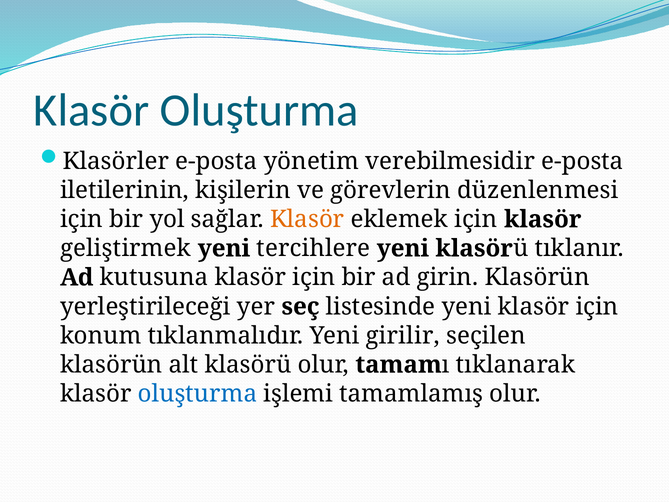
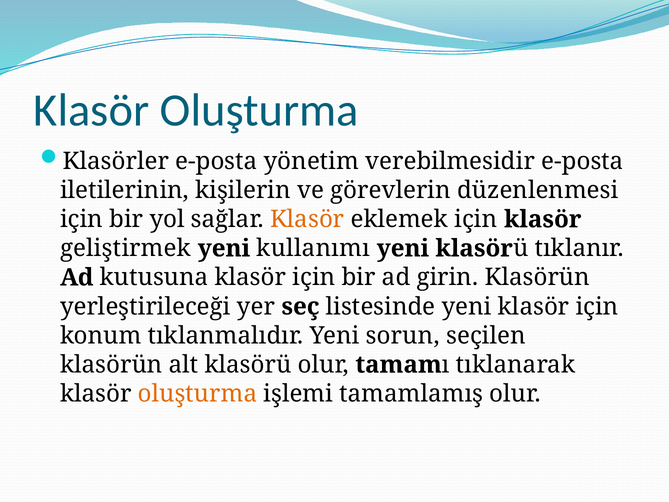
tercihlere: tercihlere -> kullanımı
girilir: girilir -> sorun
oluşturma at (197, 394) colour: blue -> orange
